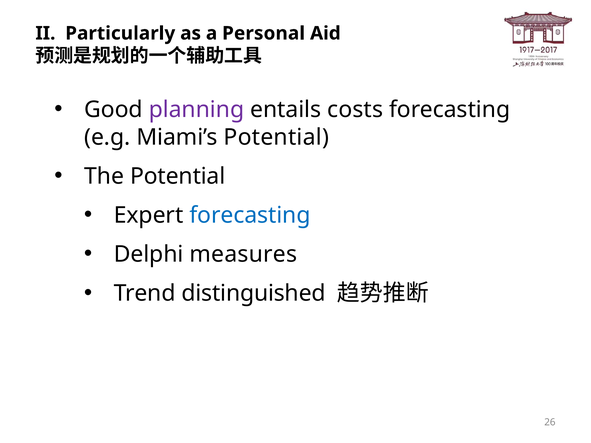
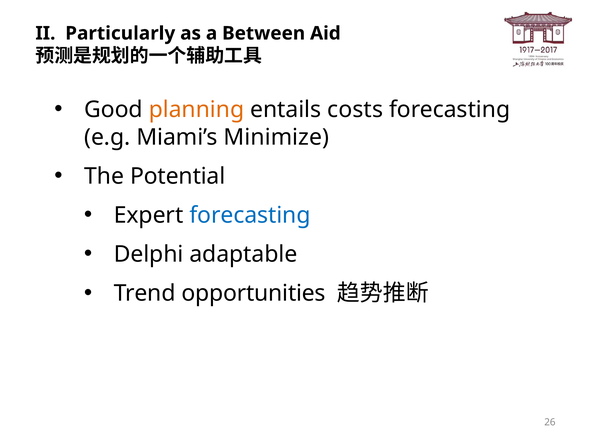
Personal: Personal -> Between
planning colour: purple -> orange
Miami’s Potential: Potential -> Minimize
measures: measures -> adaptable
distinguished: distinguished -> opportunities
